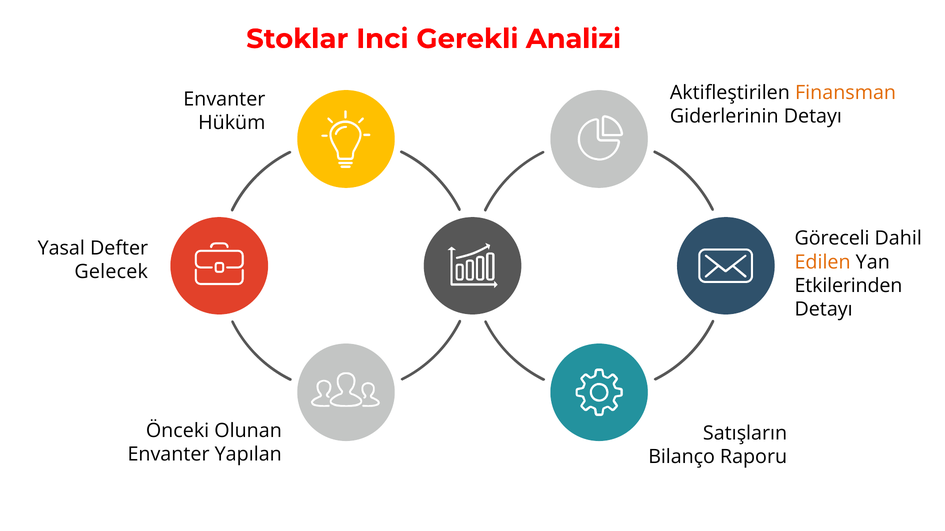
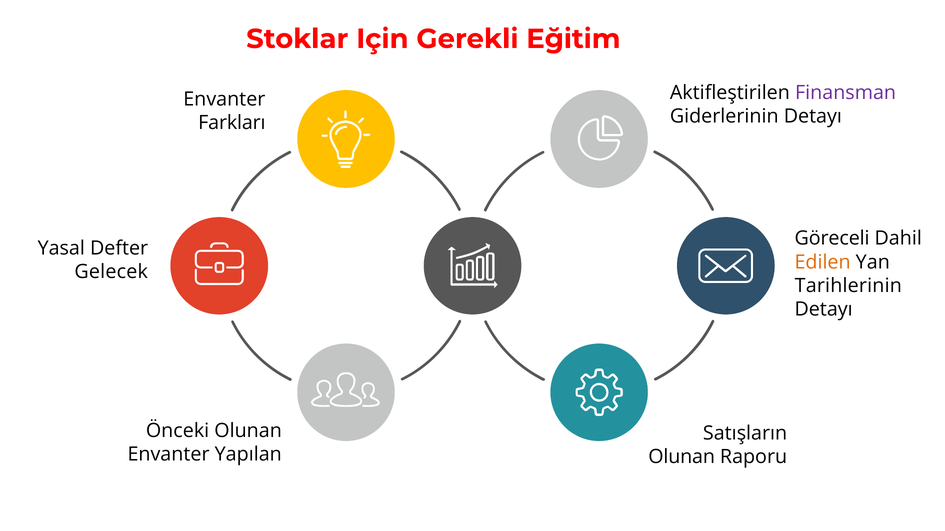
Inci: Inci -> Için
Analizi: Analizi -> Eğitim
Finansman colour: orange -> purple
Hüküm: Hüküm -> Farkları
Etkilerinden: Etkilerinden -> Tarihlerinin
Bilanço at (682, 457): Bilanço -> Olunan
